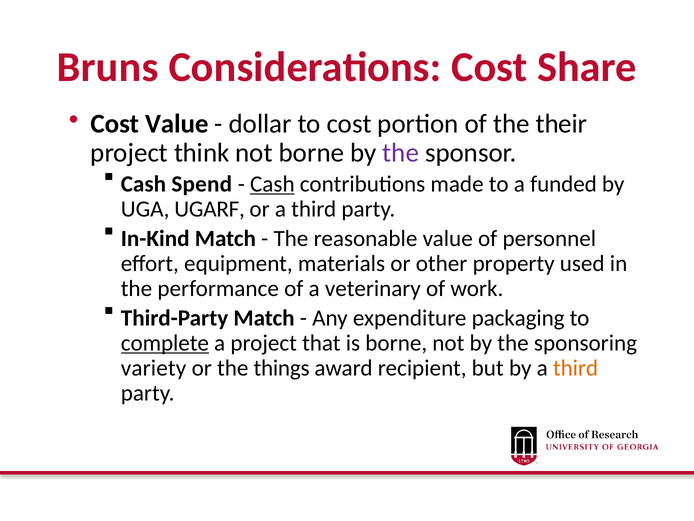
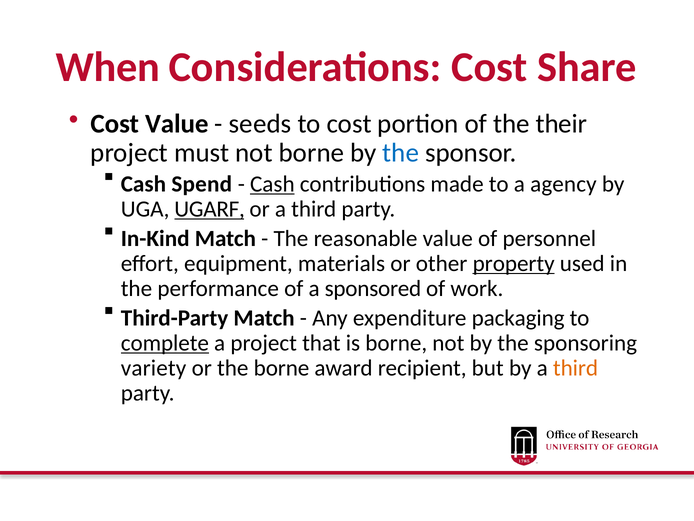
Bruns: Bruns -> When
dollar: dollar -> seeds
think: think -> must
the at (401, 153) colour: purple -> blue
funded: funded -> agency
UGARF underline: none -> present
property underline: none -> present
veterinary: veterinary -> sponsored
the things: things -> borne
